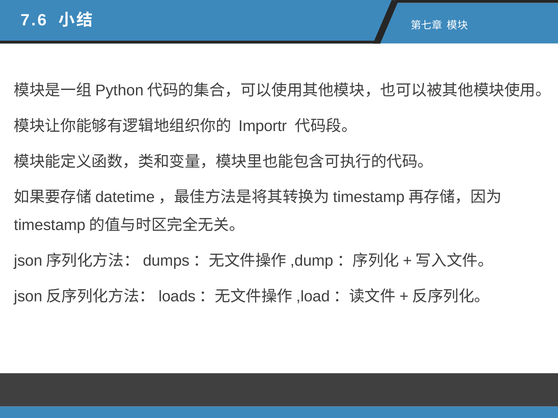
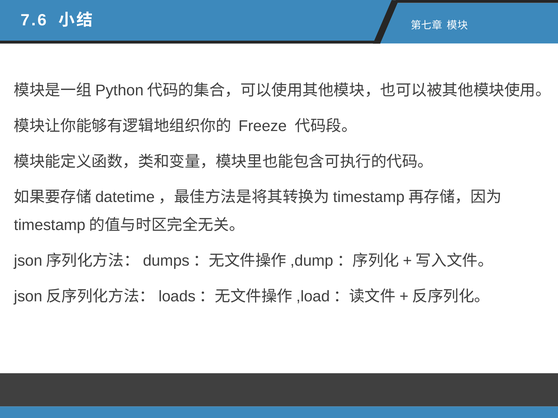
Importr: Importr -> Freeze
